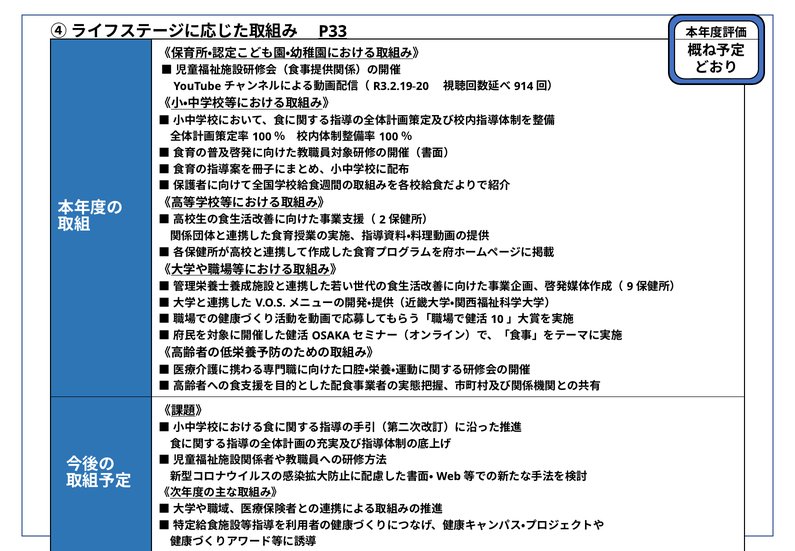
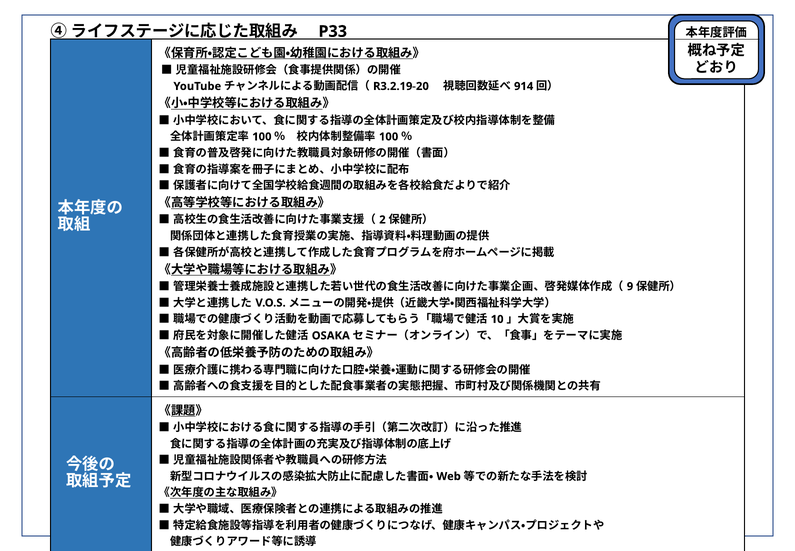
P33 underline: present -> none
